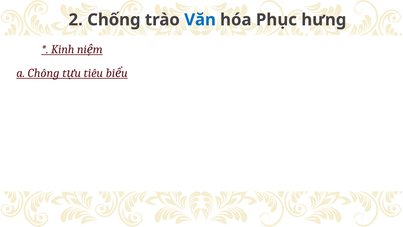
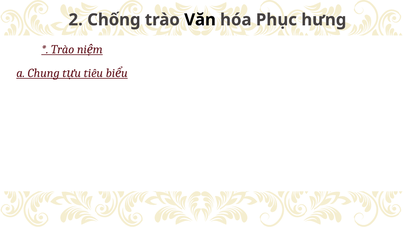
Văn colour: blue -> black
Kinh at (63, 49): Kinh -> Trào
a Chống: Chống -> Chung
